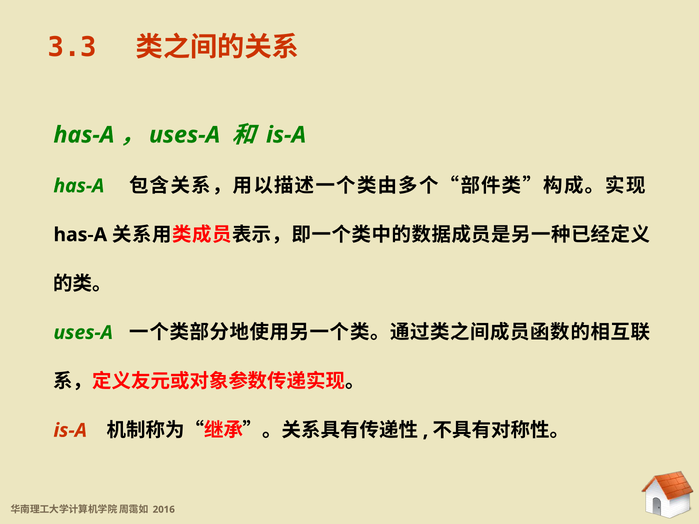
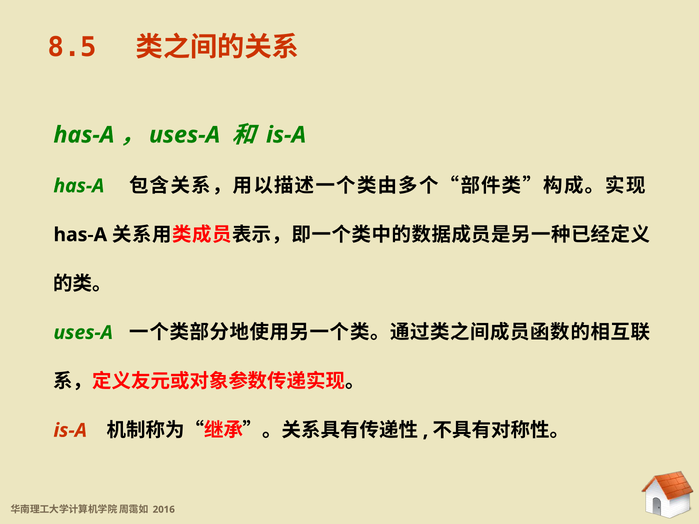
3.3: 3.3 -> 8.5
